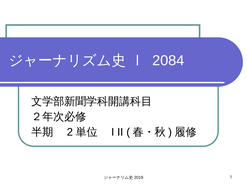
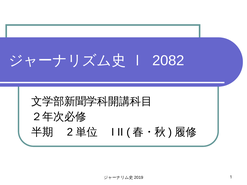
2084: 2084 -> 2082
